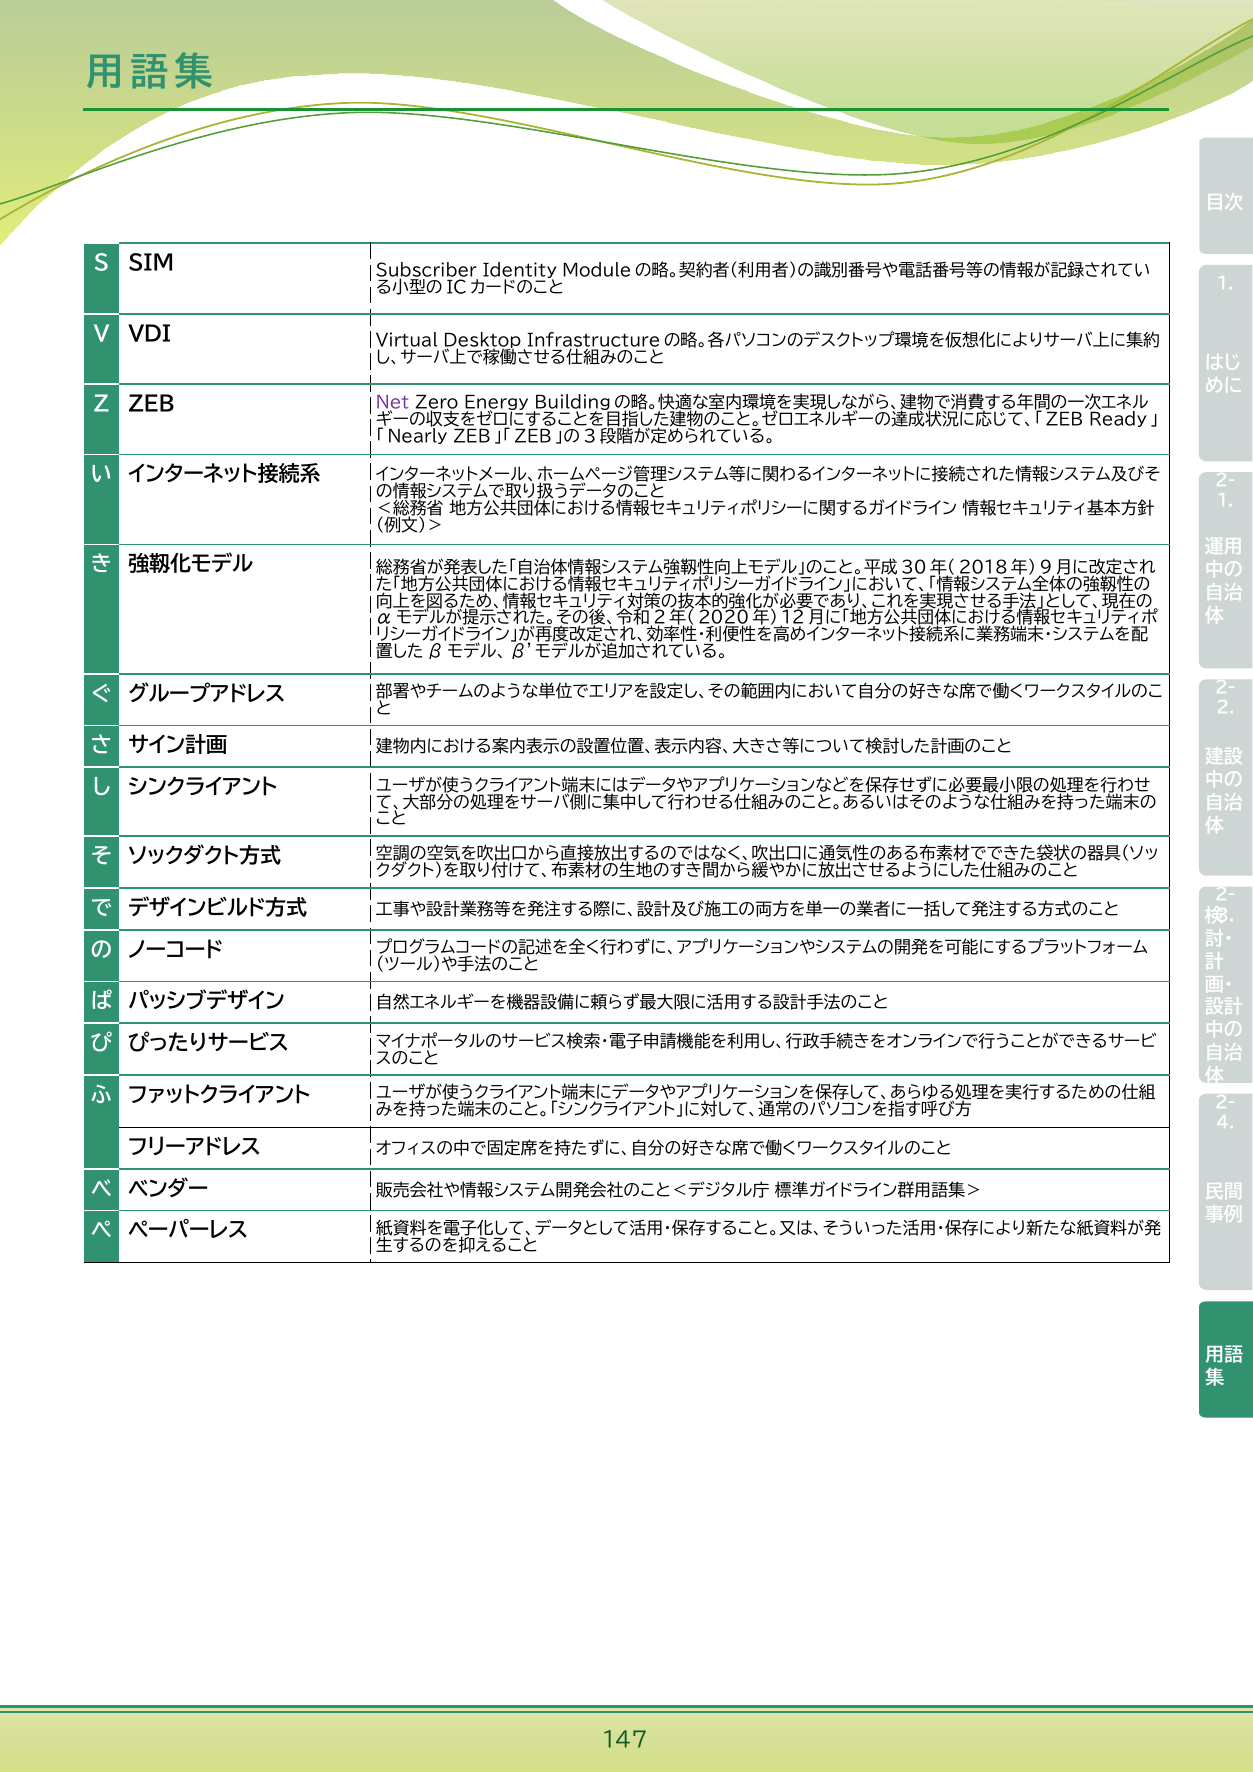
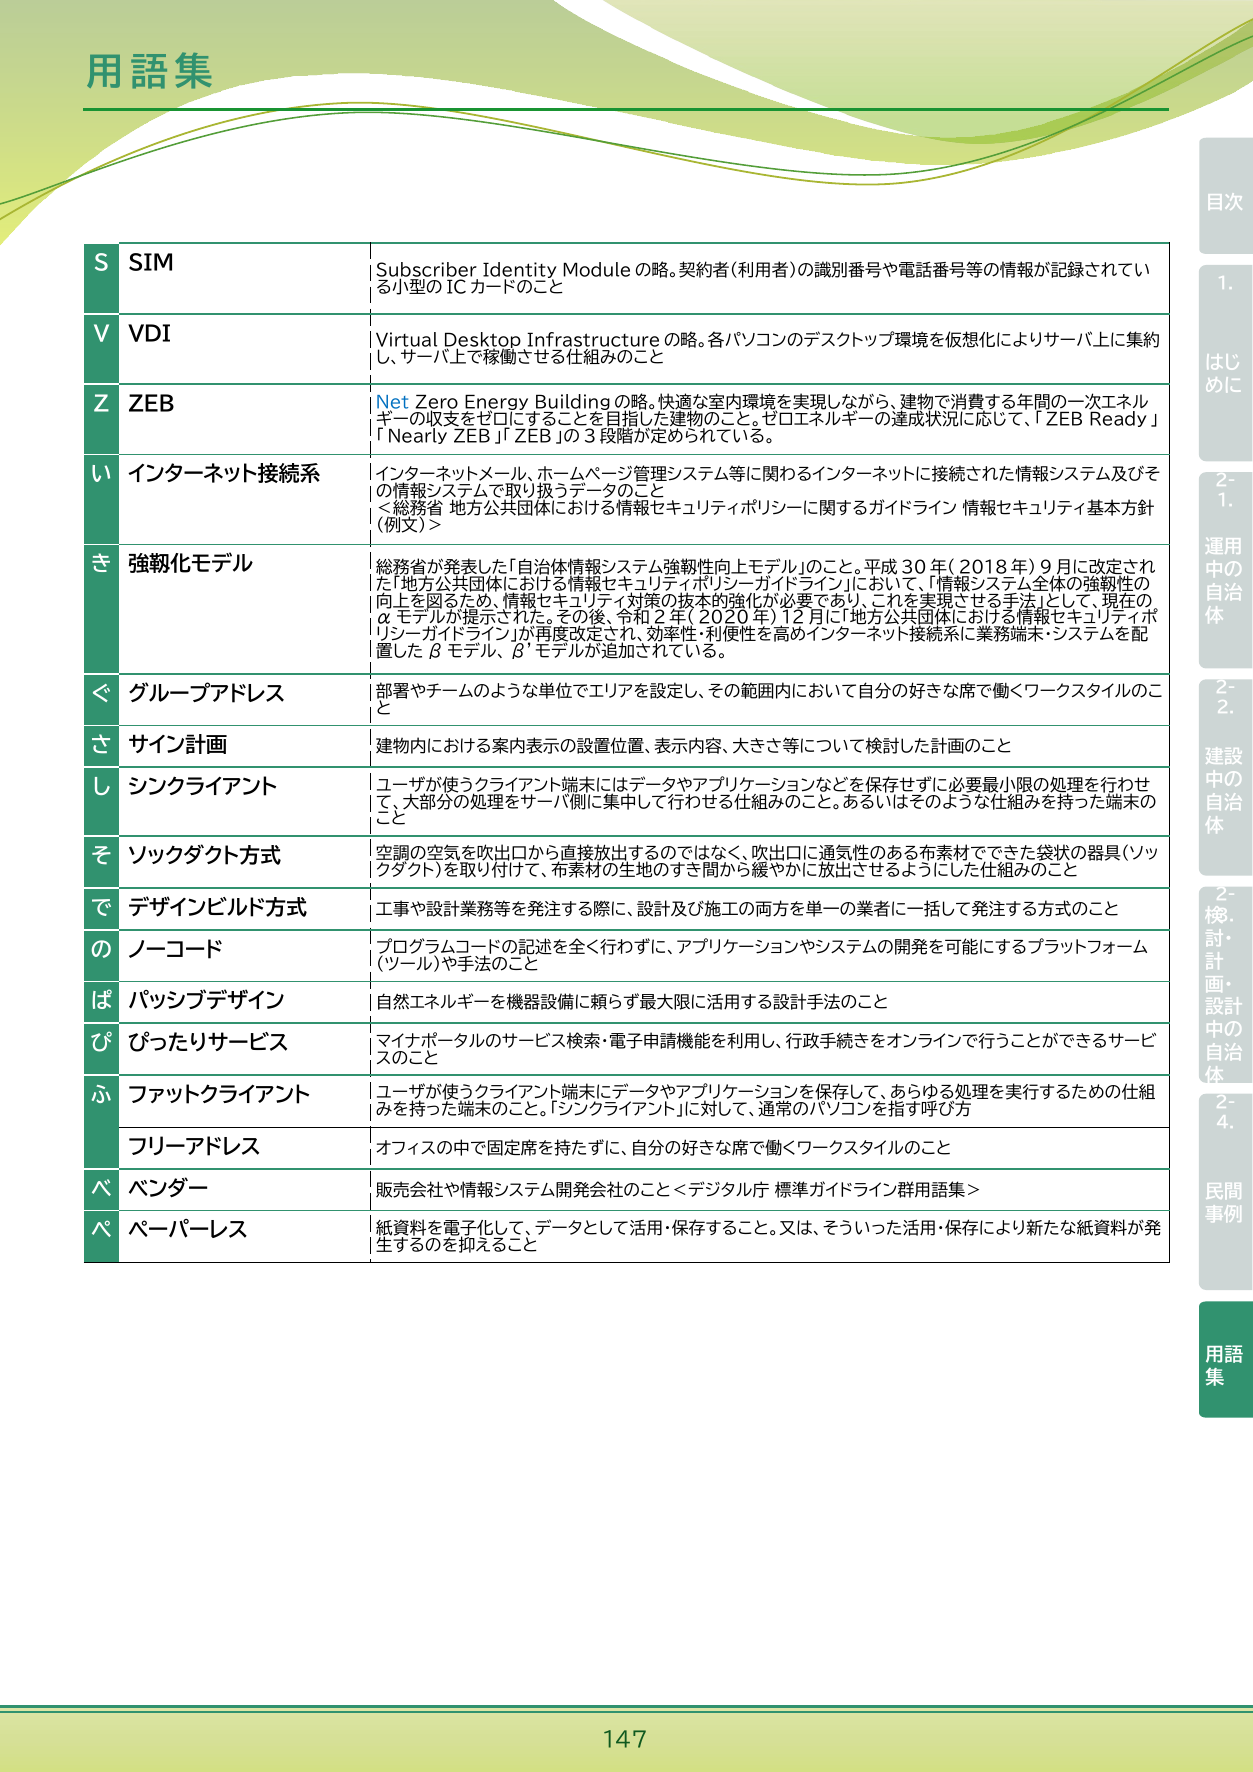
Net colour: purple -> blue
